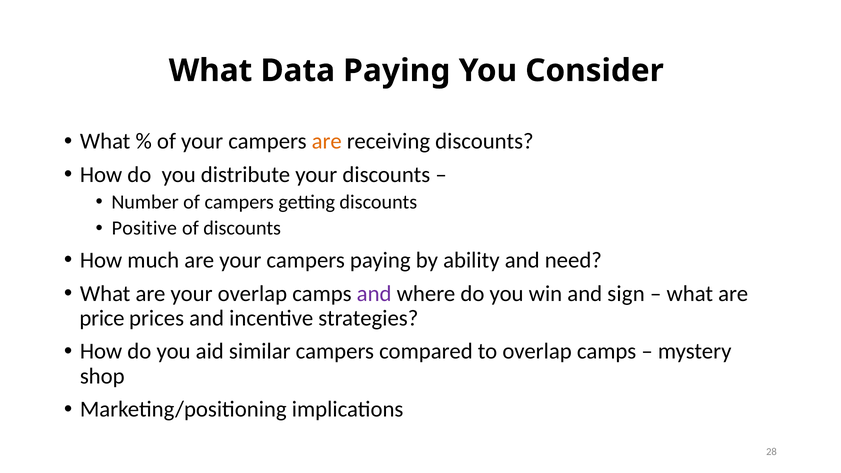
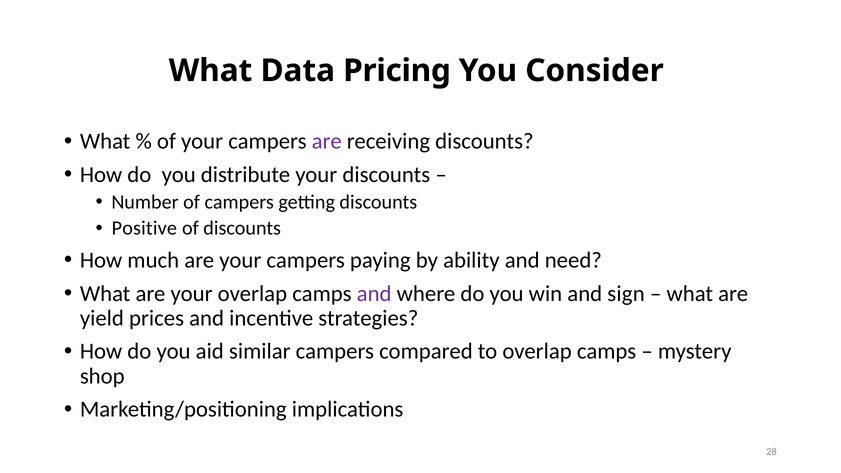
Data Paying: Paying -> Pricing
are at (327, 141) colour: orange -> purple
price: price -> yield
